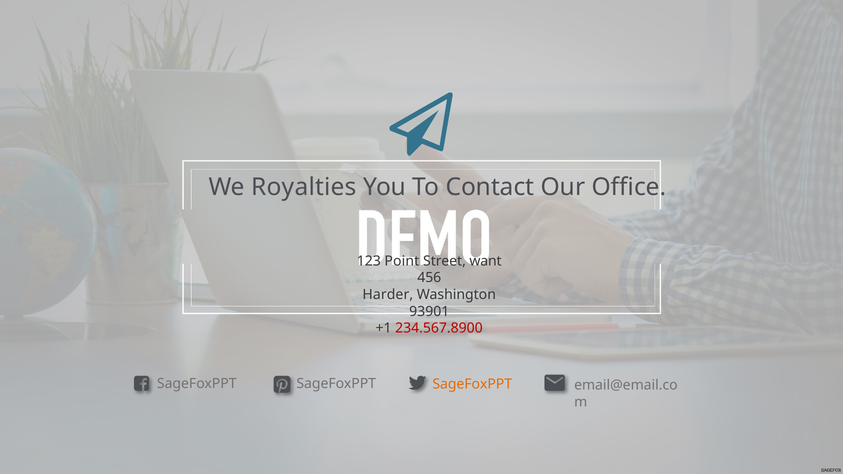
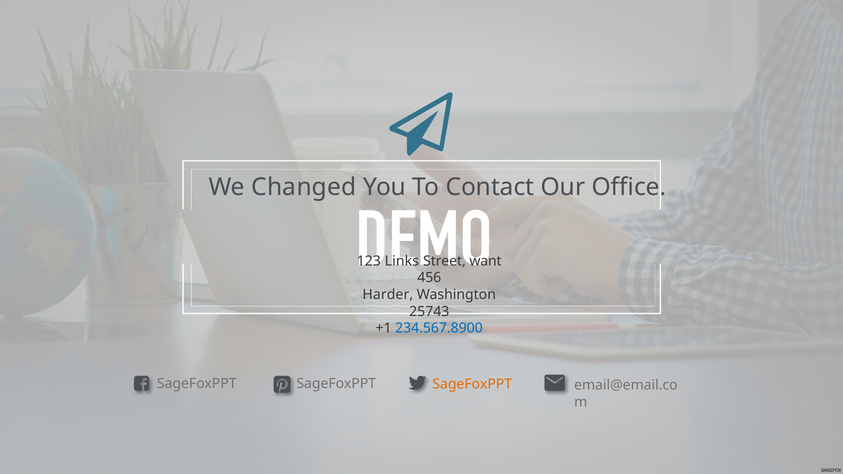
Royalties: Royalties -> Changed
Point: Point -> Links
93901: 93901 -> 25743
234.567.8900 colour: red -> blue
